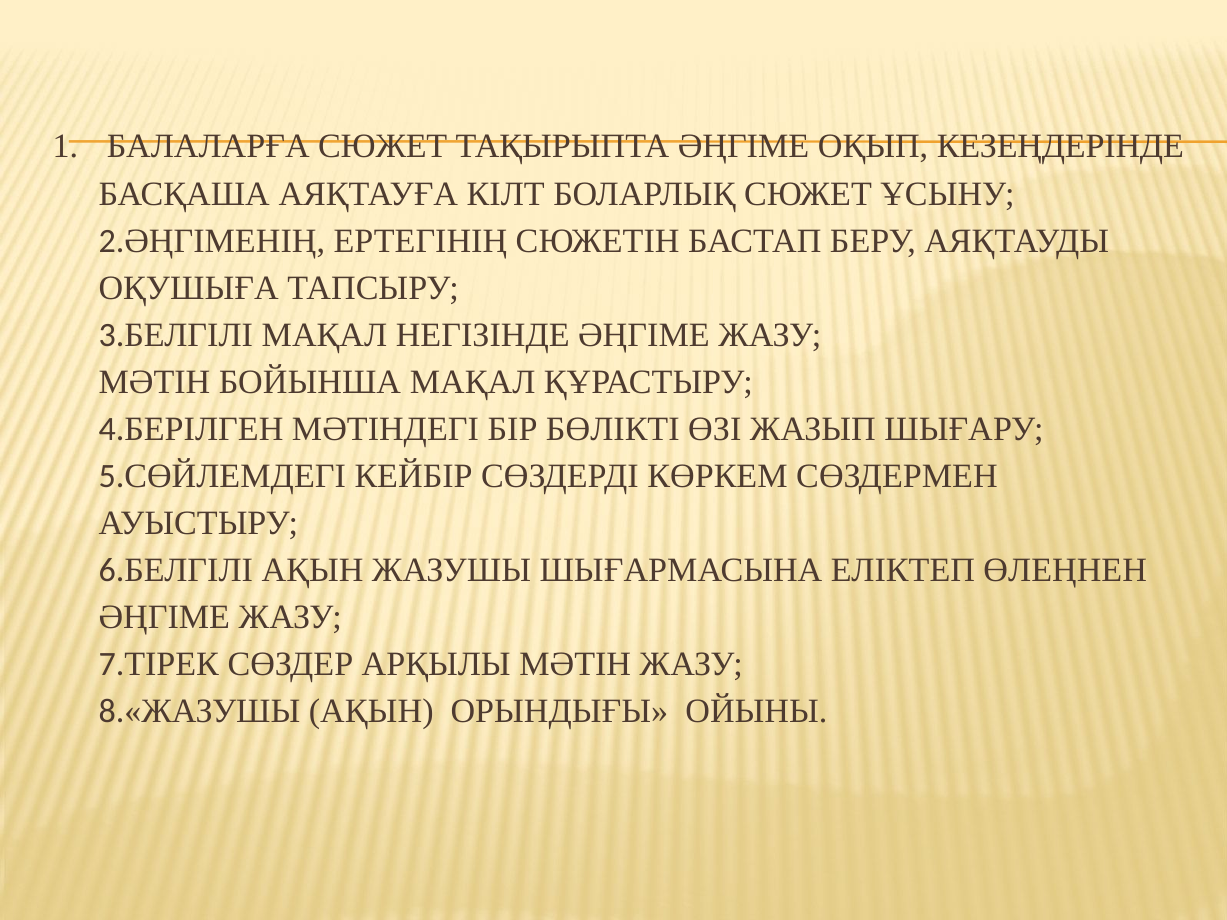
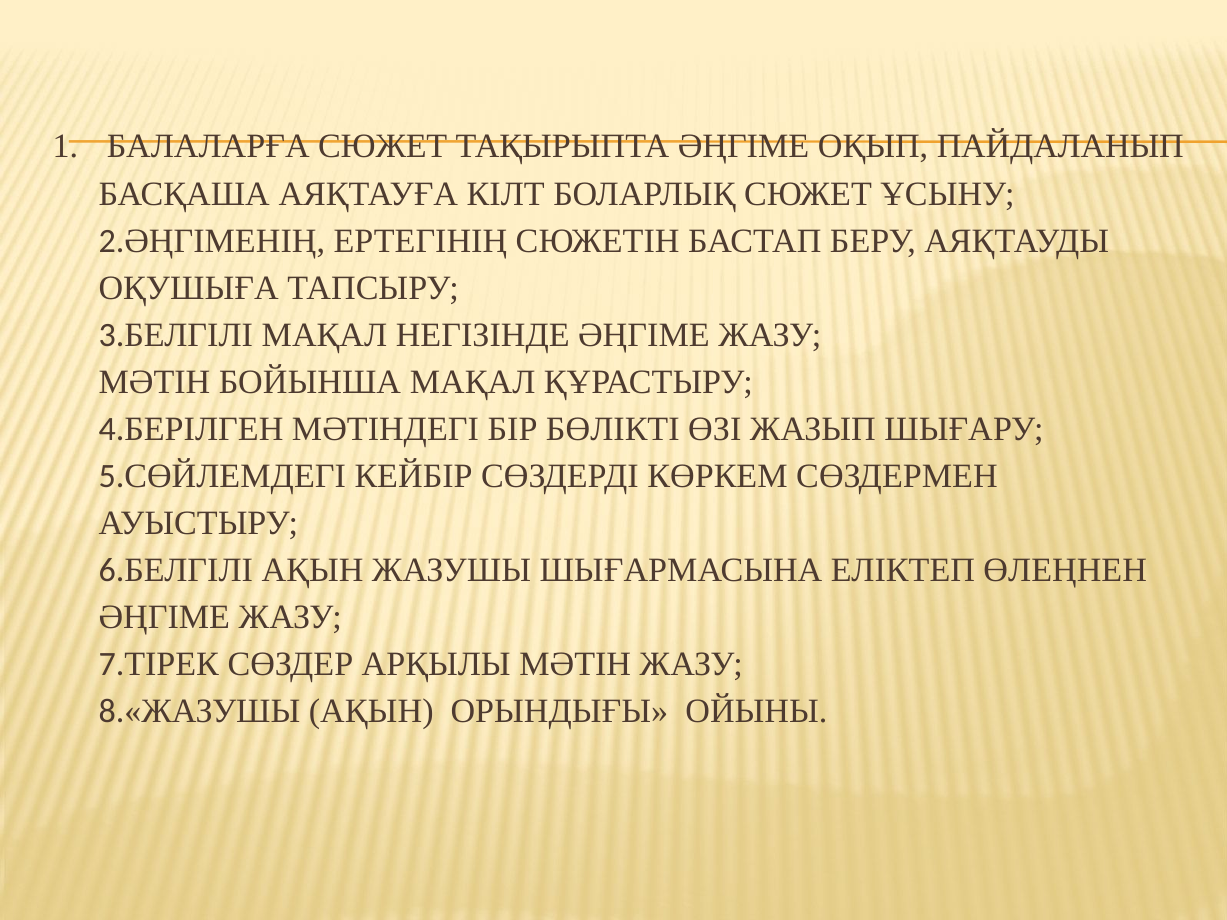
КЕЗЕҢДЕРІНДЕ: КЕЗЕҢДЕРІНДЕ -> ПАЙДАЛАНЫП
